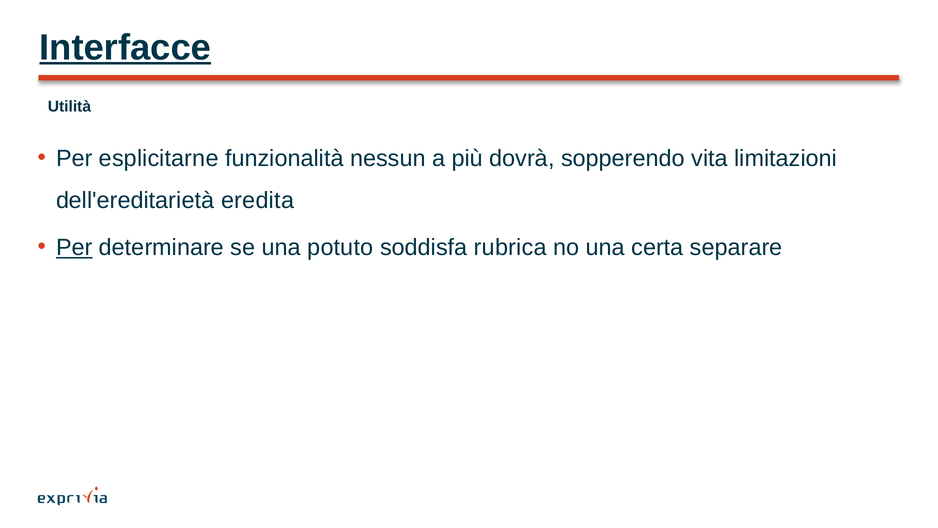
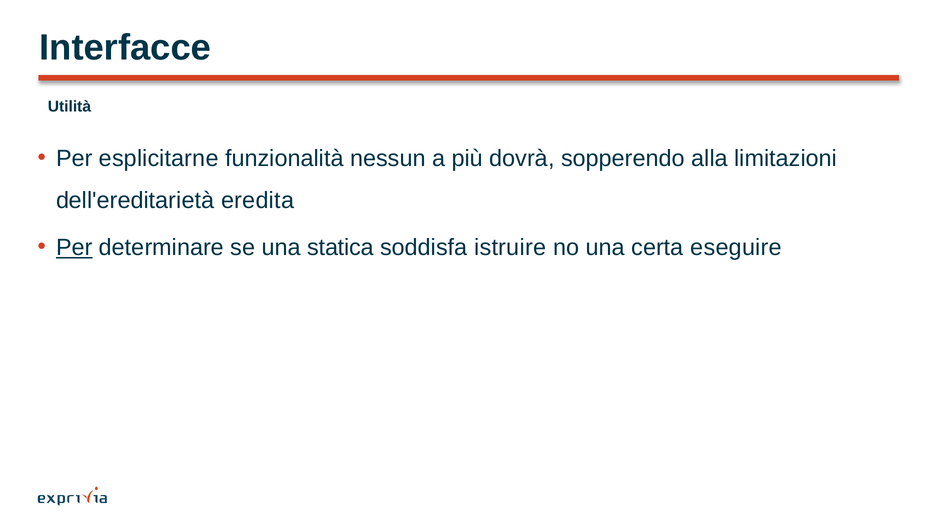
Interfacce underline: present -> none
vita: vita -> alla
potuto: potuto -> statica
rubrica: rubrica -> istruire
separare: separare -> eseguire
